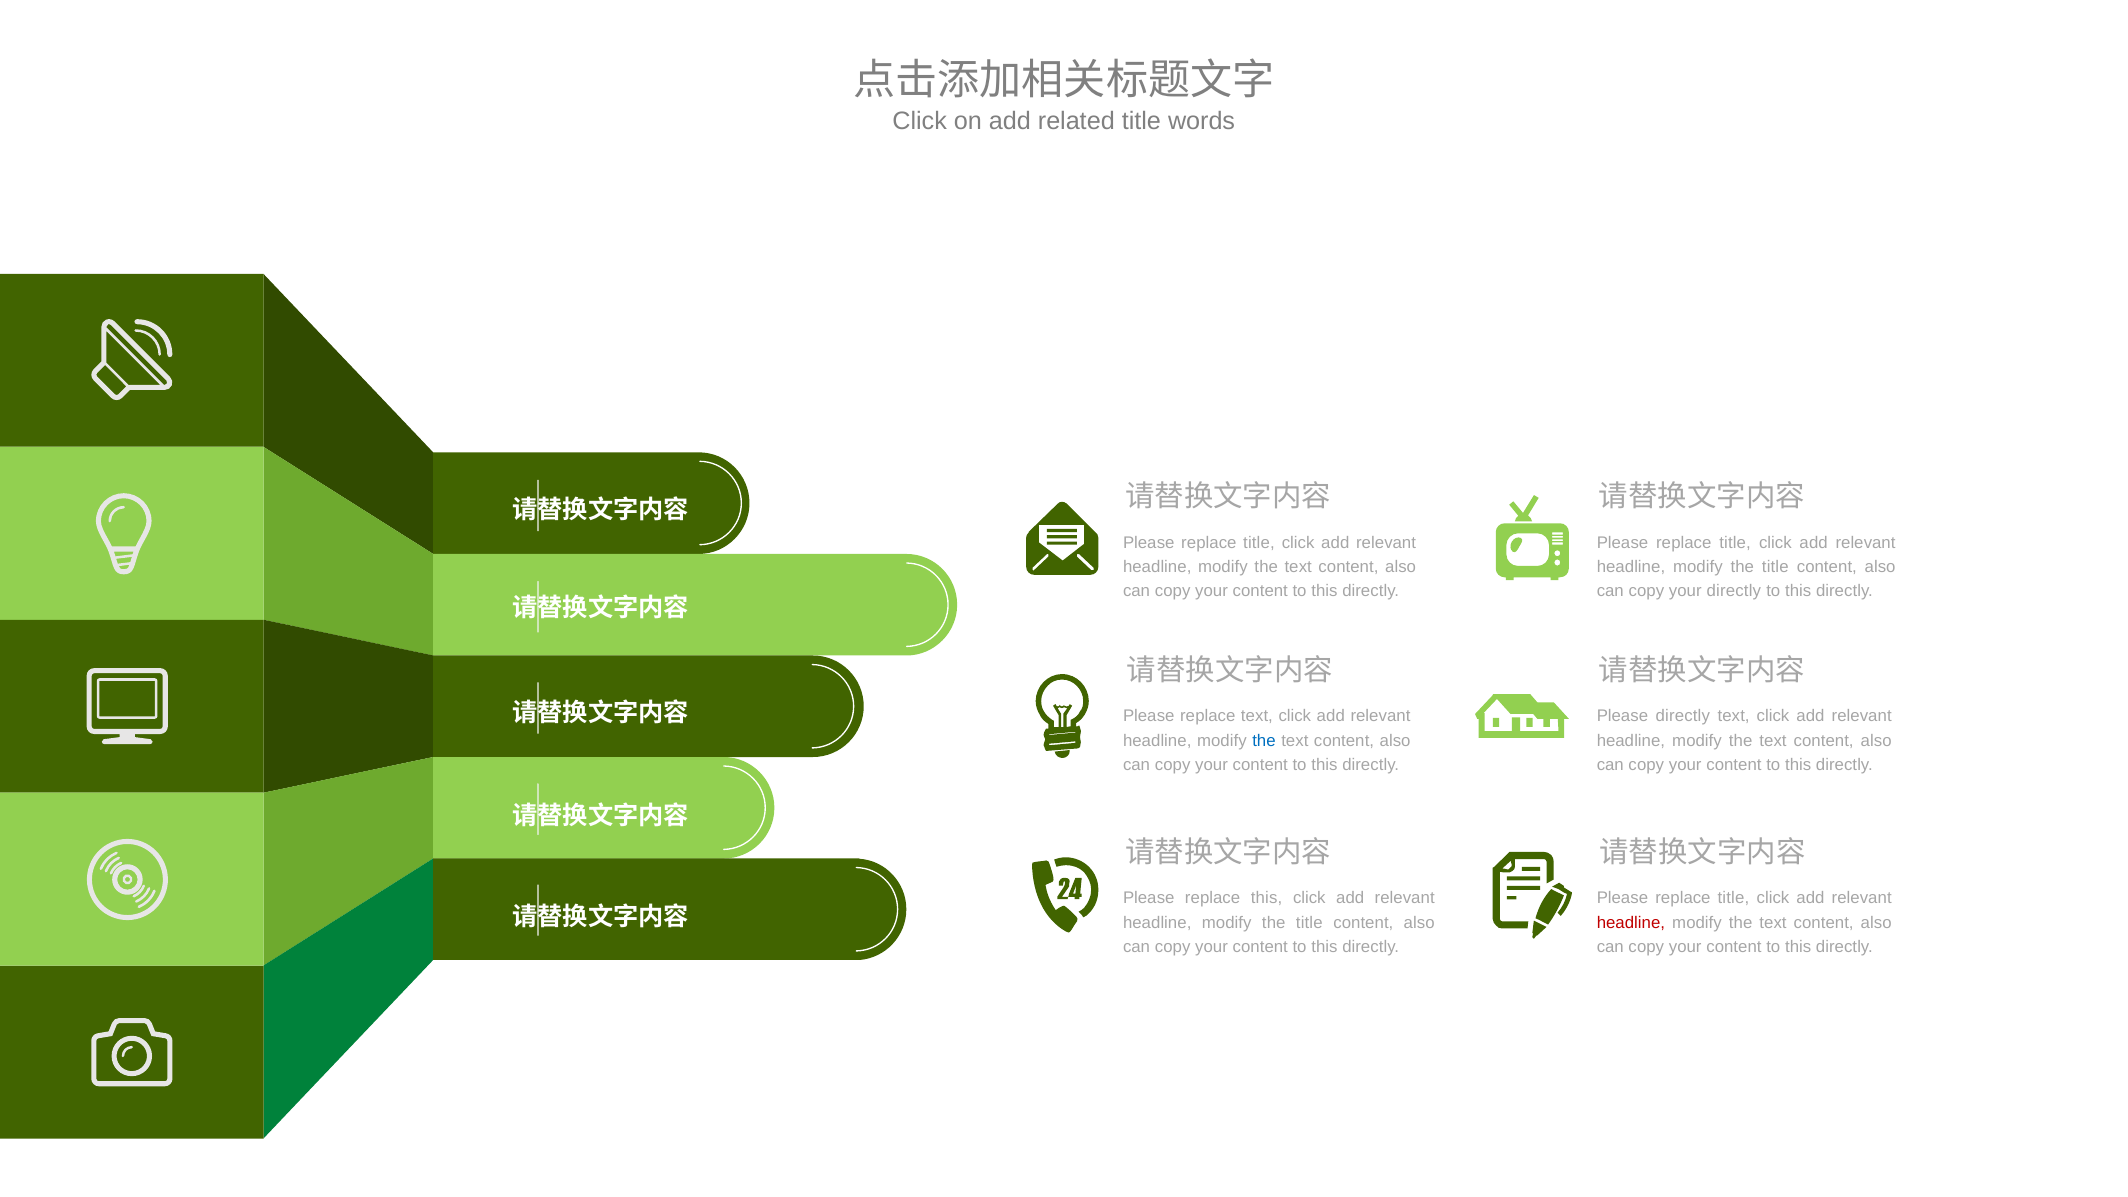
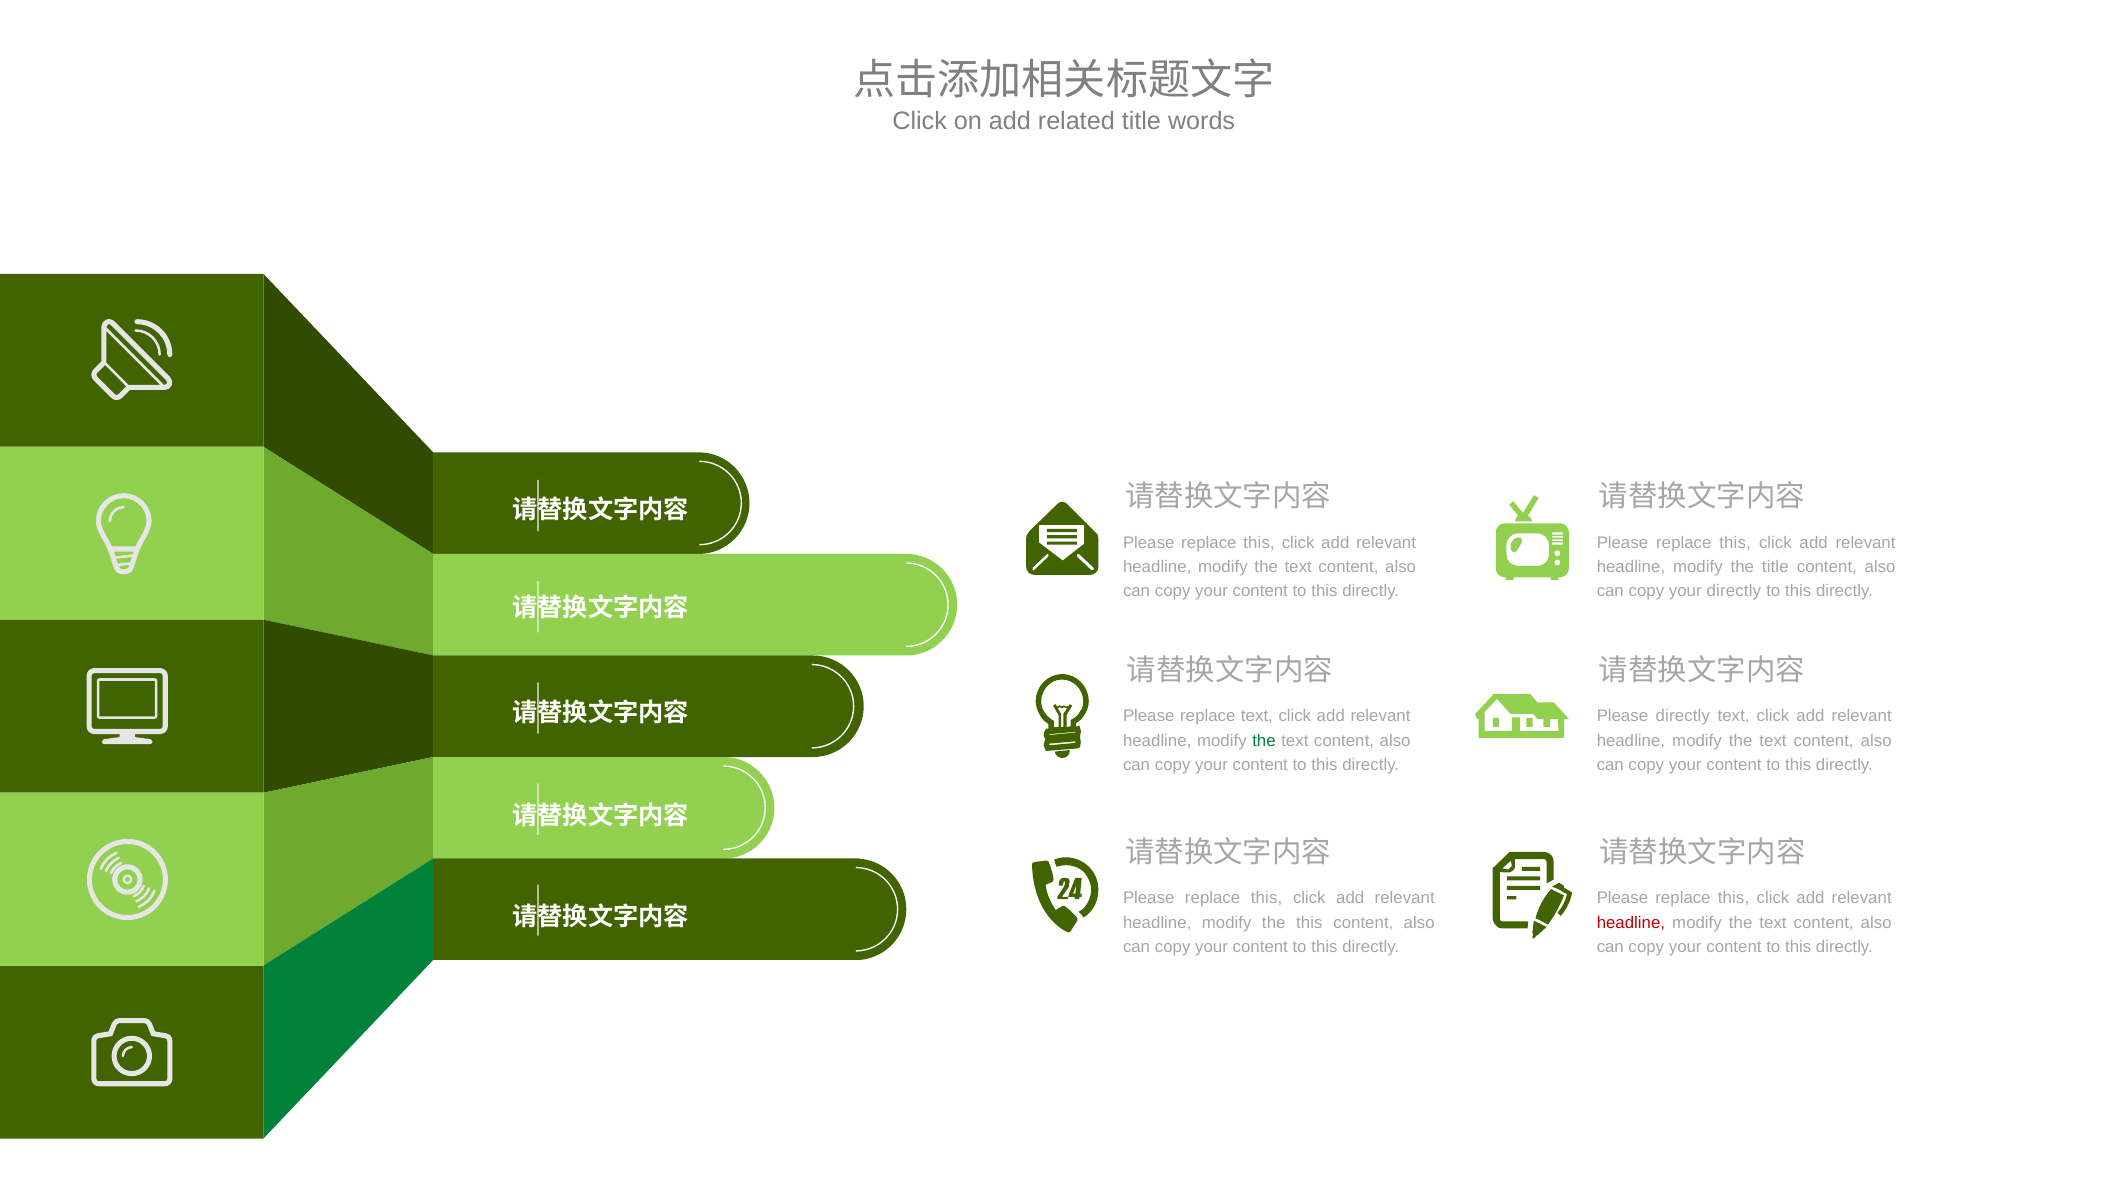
title at (1259, 543): title -> this
title at (1735, 543): title -> this
the at (1264, 741) colour: blue -> green
title at (1733, 898): title -> this
title at (1309, 922): title -> this
